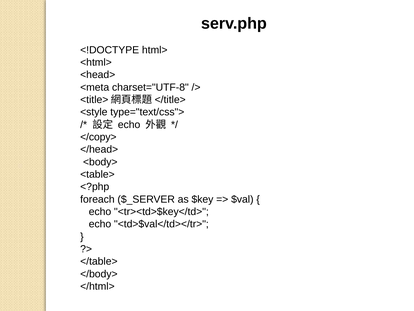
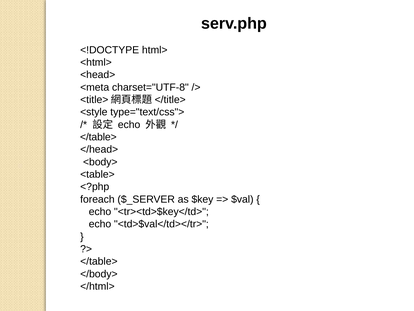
</copy> at (98, 137): </copy> -> </table>
